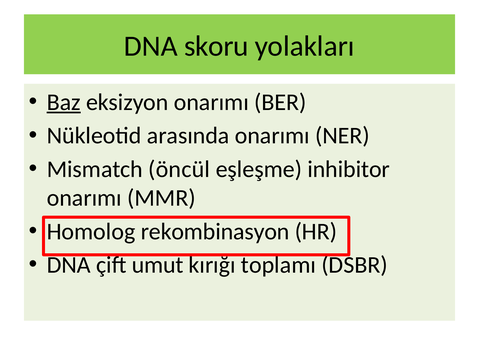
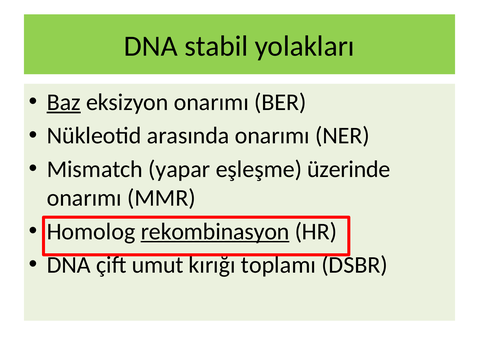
skoru: skoru -> stabil
öncül: öncül -> yapar
inhibitor: inhibitor -> üzerinde
rekombinasyon underline: none -> present
